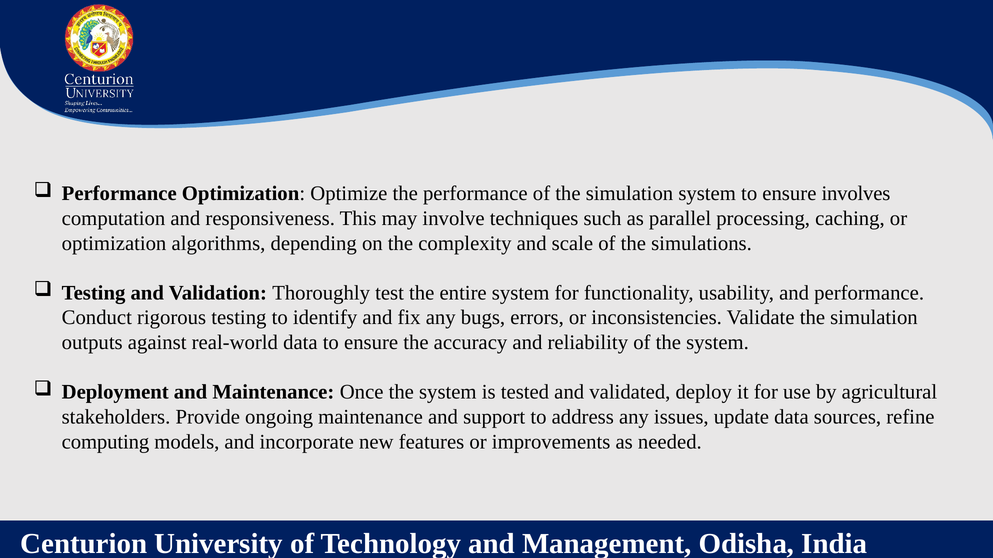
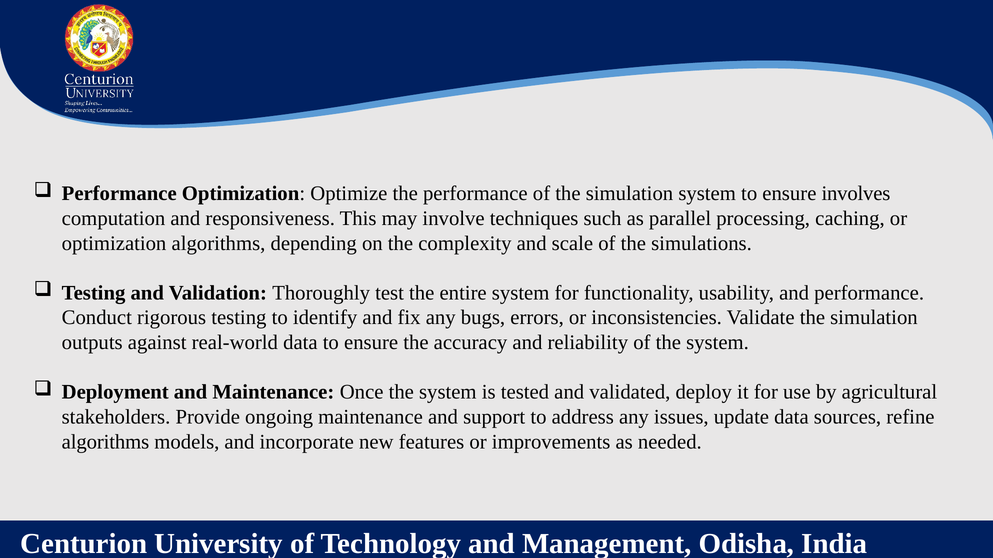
computing at (105, 442): computing -> algorithms
